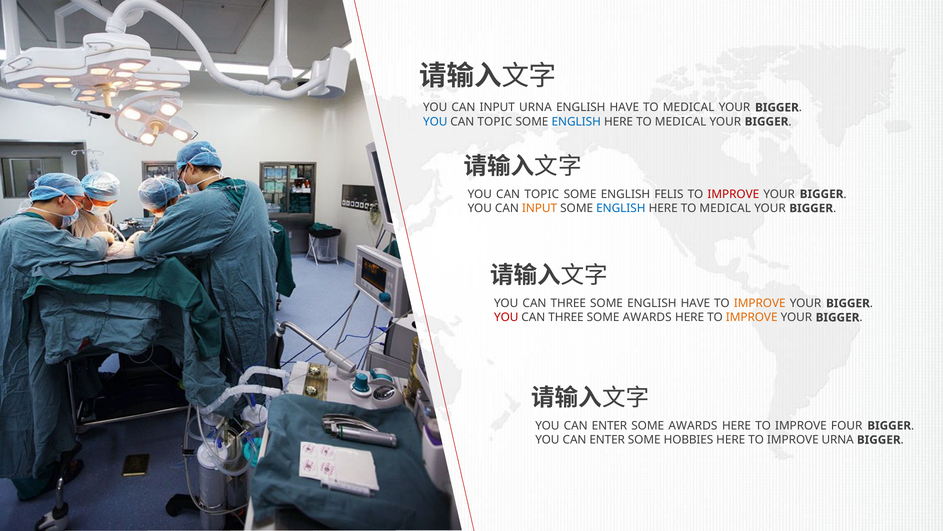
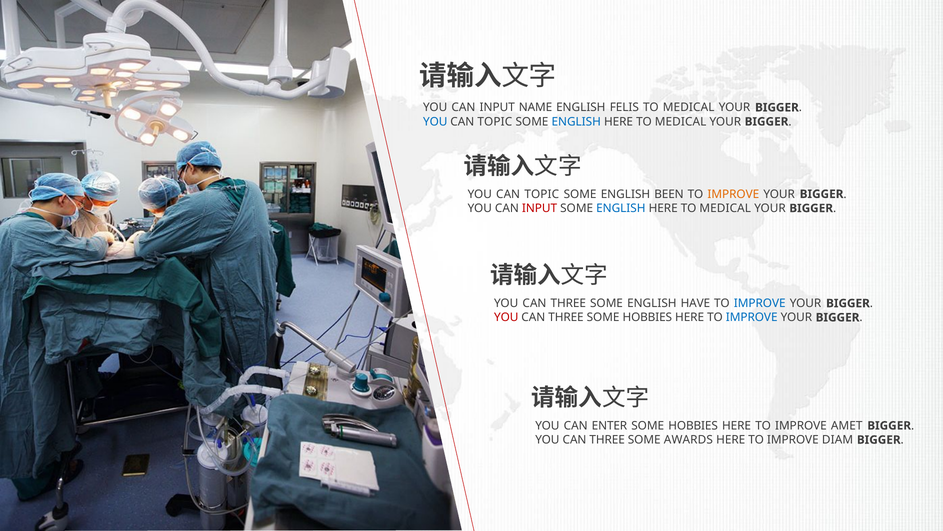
INPUT URNA: URNA -> NAME
HAVE at (624, 107): HAVE -> FELIS
FELIS: FELIS -> BEEN
IMPROVE at (733, 194) colour: red -> orange
INPUT at (540, 208) colour: orange -> red
IMPROVE at (760, 303) colour: orange -> blue
AWARDS at (647, 317): AWARDS -> HOBBIES
IMPROVE at (752, 317) colour: orange -> blue
AWARDS at (693, 425): AWARDS -> HOBBIES
FOUR: FOUR -> AMET
ENTER at (607, 439): ENTER -> THREE
HOBBIES: HOBBIES -> AWARDS
IMPROVE URNA: URNA -> DIAM
